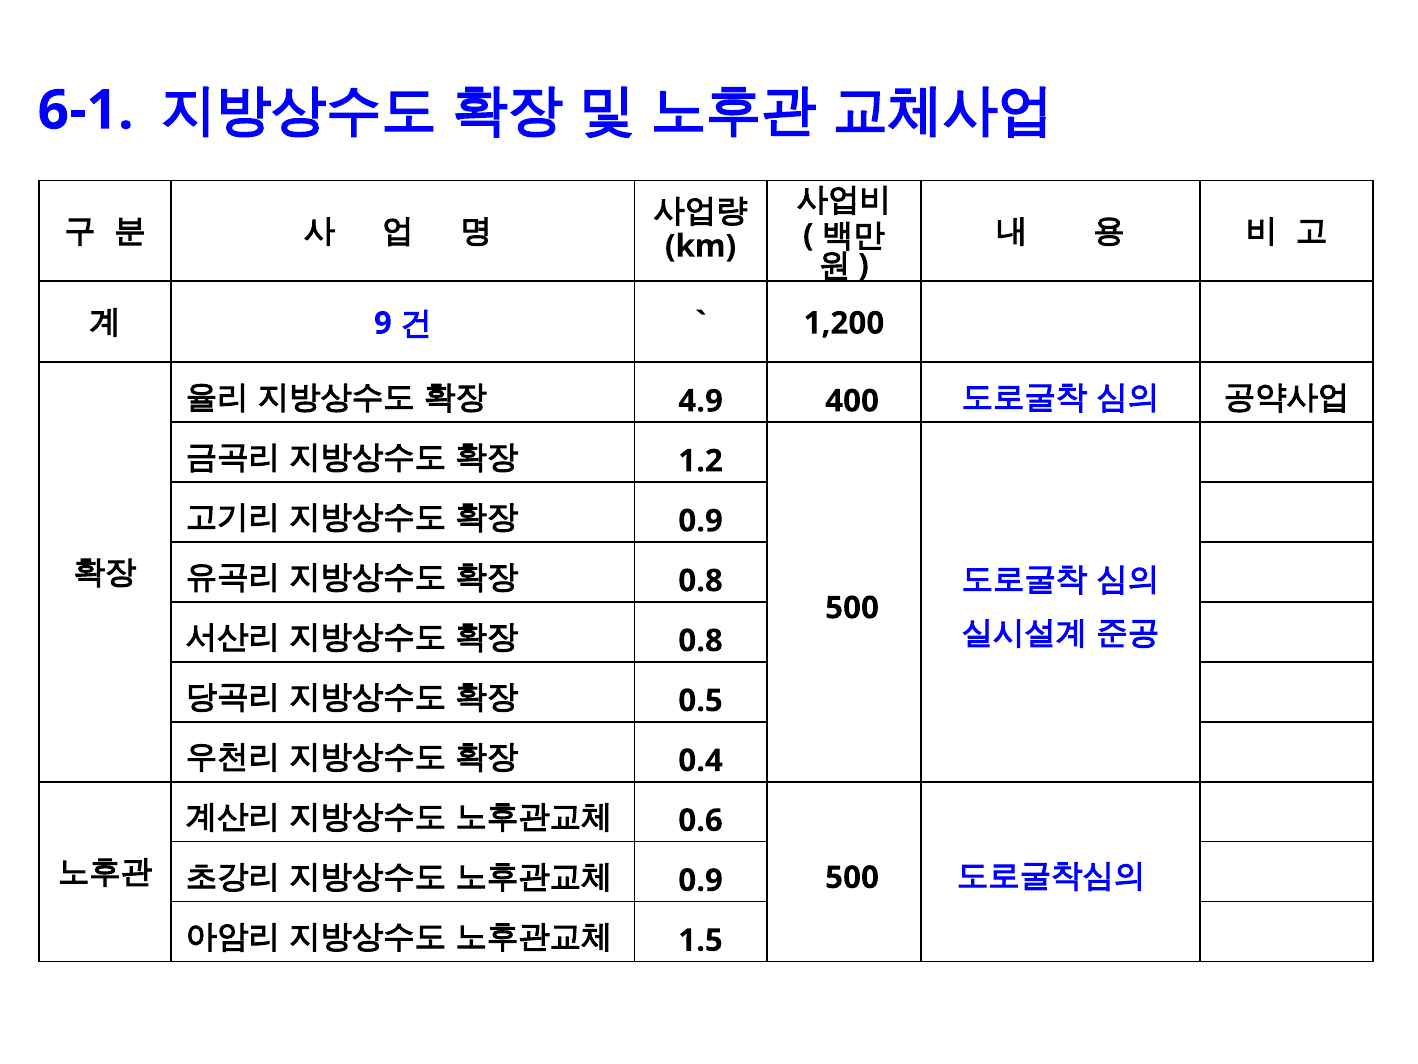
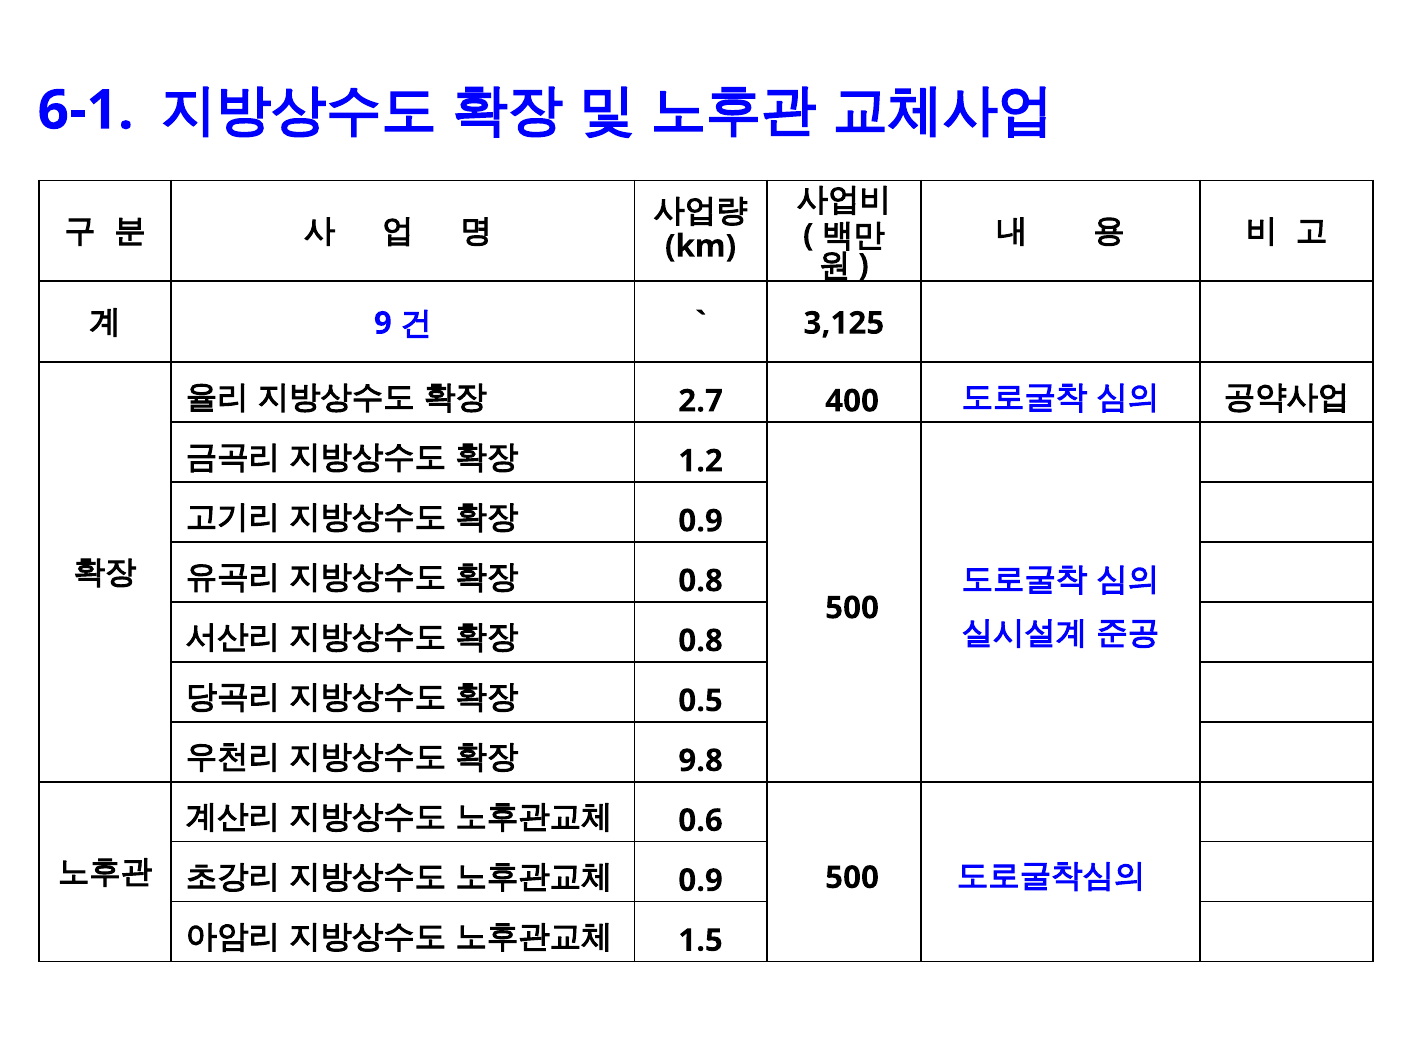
1,200: 1,200 -> 3,125
4.9: 4.9 -> 2.7
0.4: 0.4 -> 9.8
